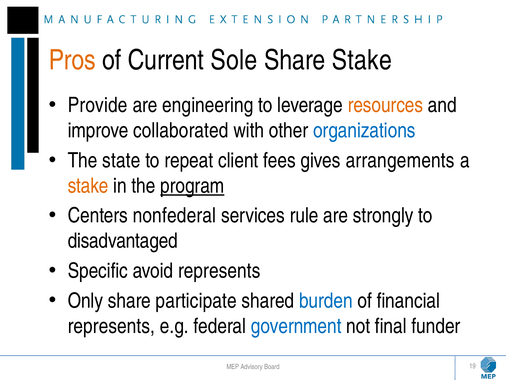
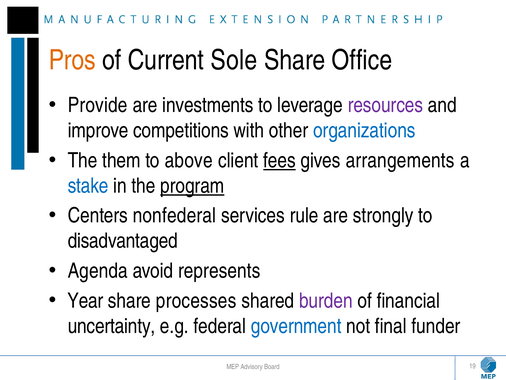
Share Stake: Stake -> Office
engineering: engineering -> investments
resources colour: orange -> purple
collaborated: collaborated -> competitions
state: state -> them
repeat: repeat -> above
fees underline: none -> present
stake at (88, 186) colour: orange -> blue
Specific: Specific -> Agenda
Only: Only -> Year
participate: participate -> processes
burden colour: blue -> purple
represents at (111, 326): represents -> uncertainty
